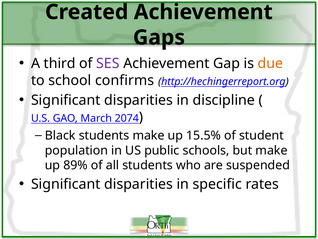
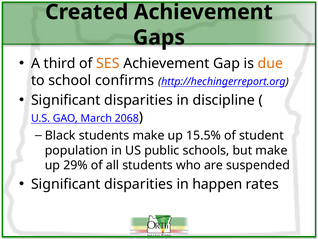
SES colour: purple -> orange
2074: 2074 -> 2068
89%: 89% -> 29%
specific: specific -> happen
